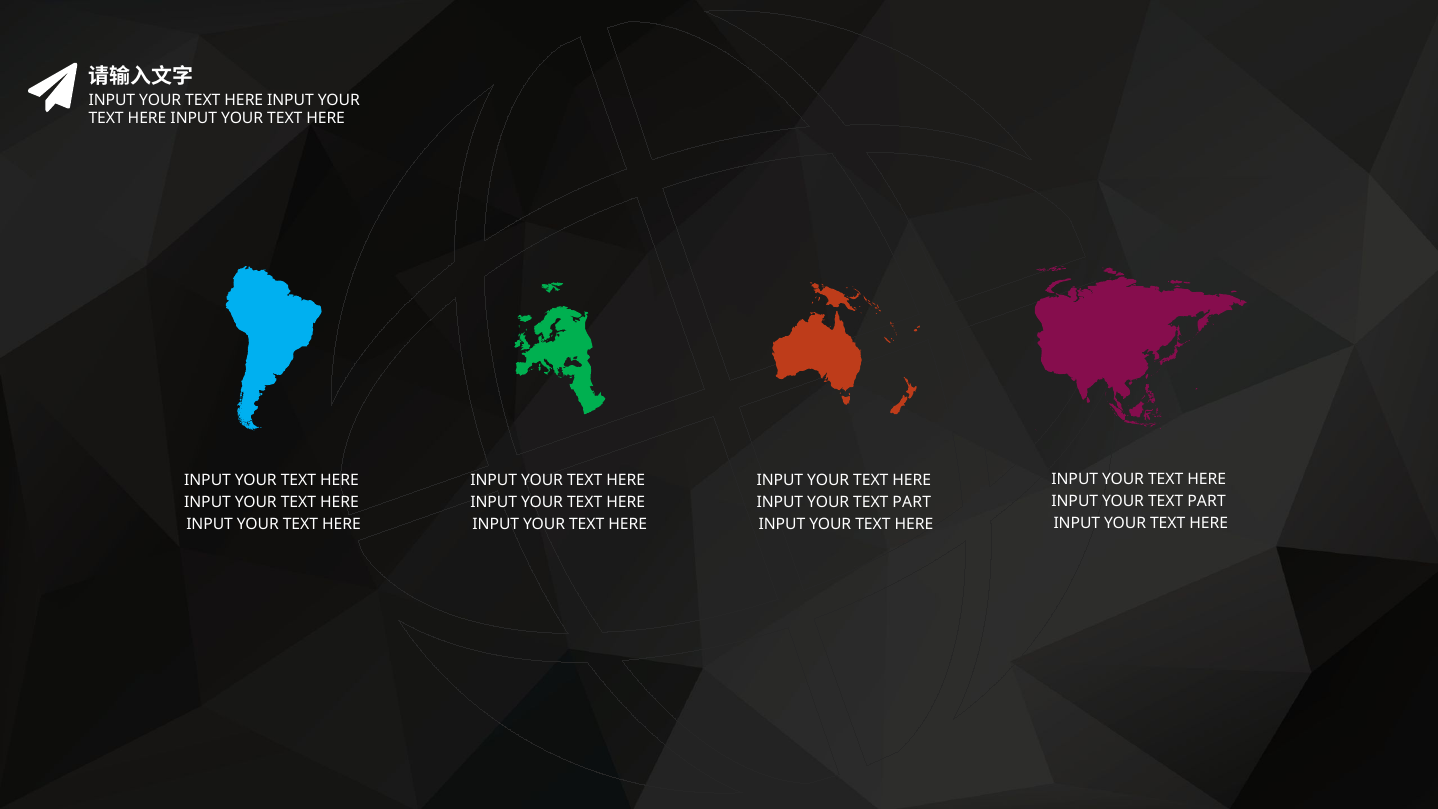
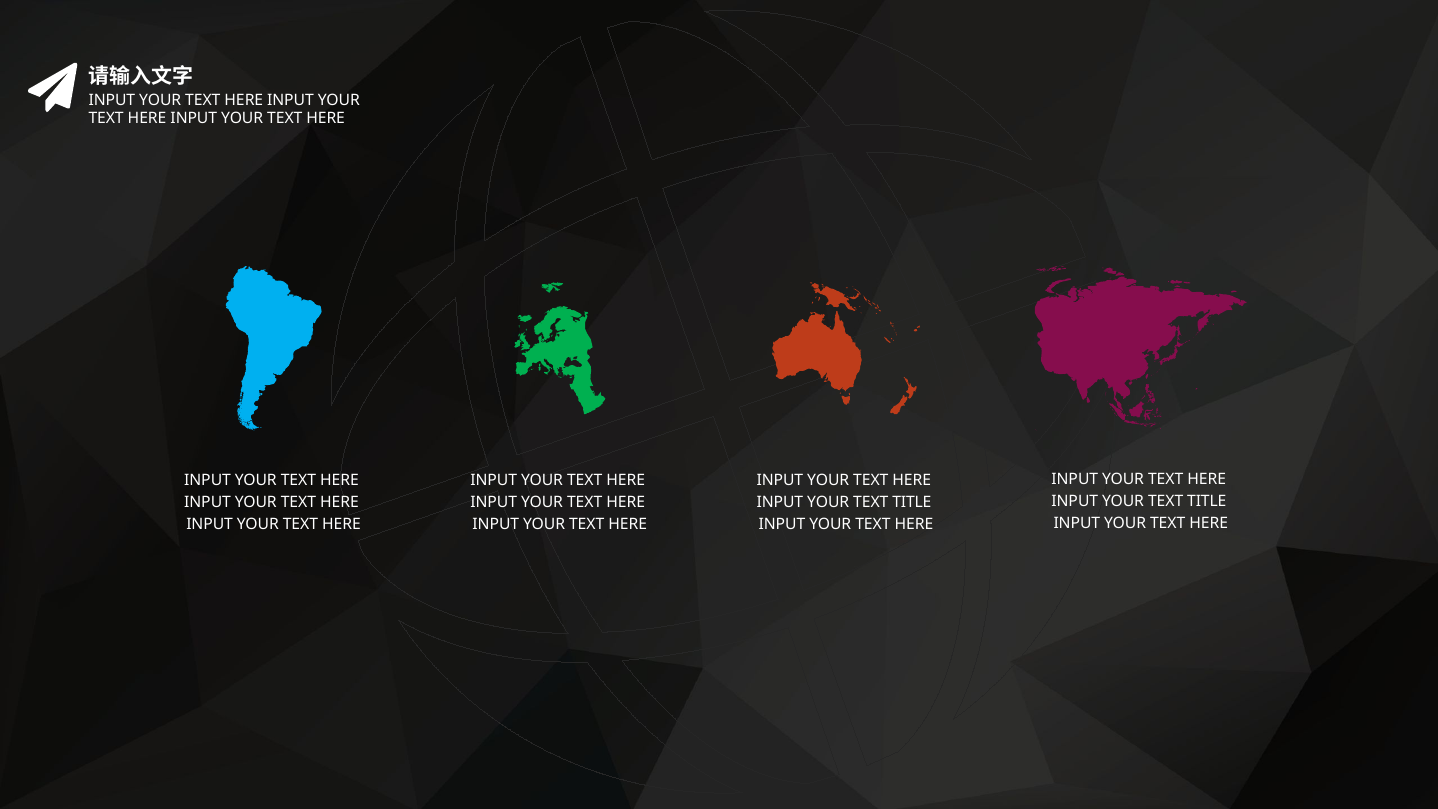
PART at (1207, 501): PART -> TITLE
PART at (912, 503): PART -> TITLE
